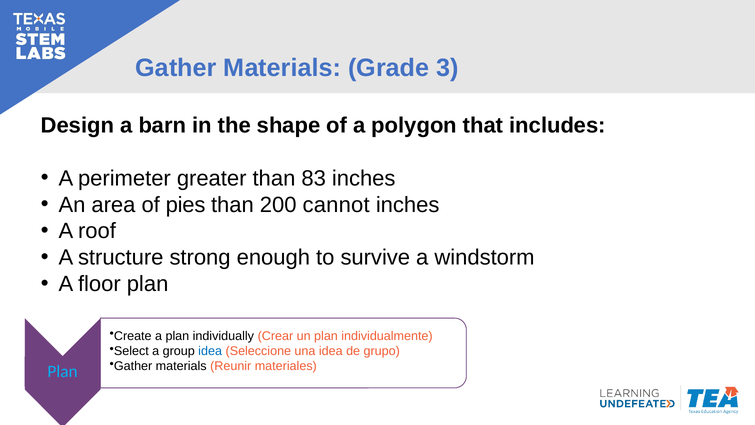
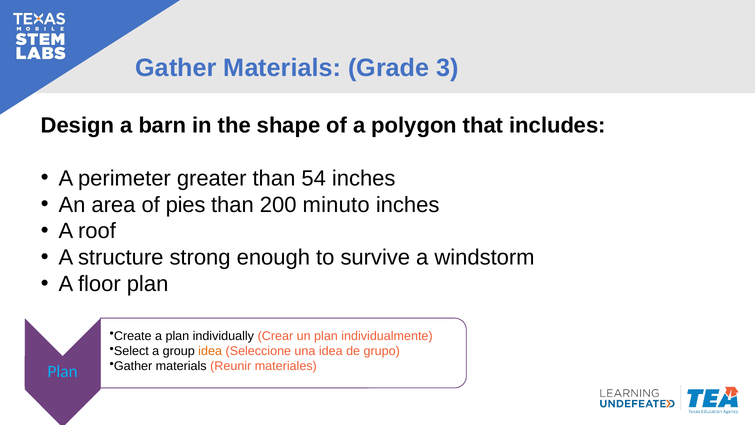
83: 83 -> 54
cannot: cannot -> minuto
idea at (210, 351) colour: blue -> orange
